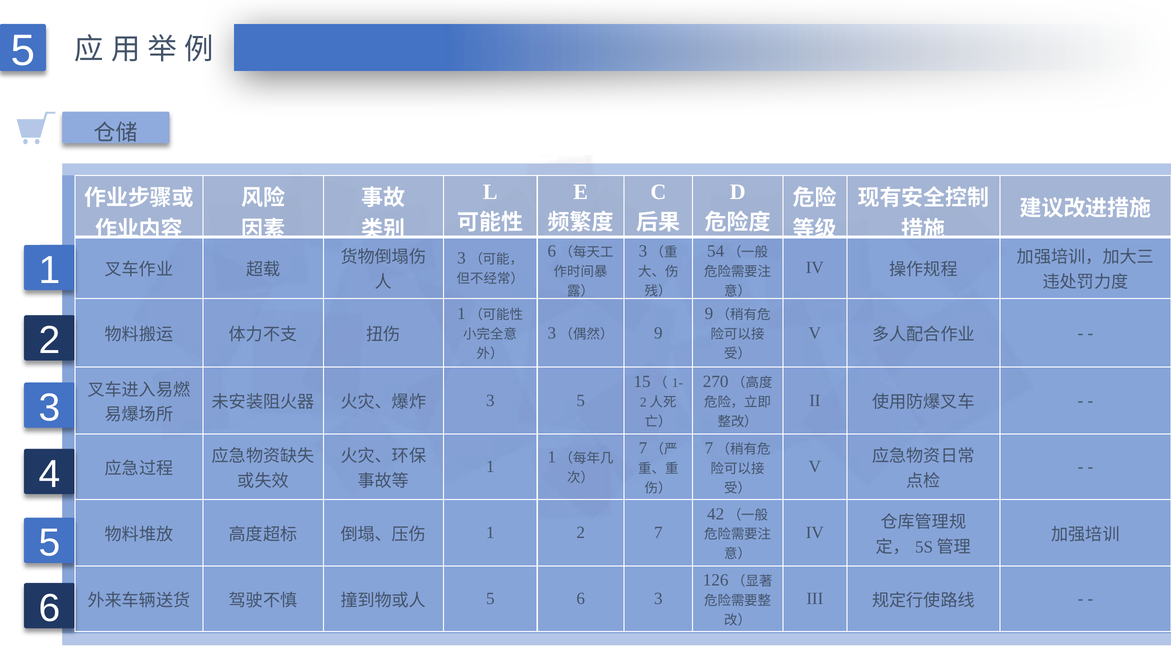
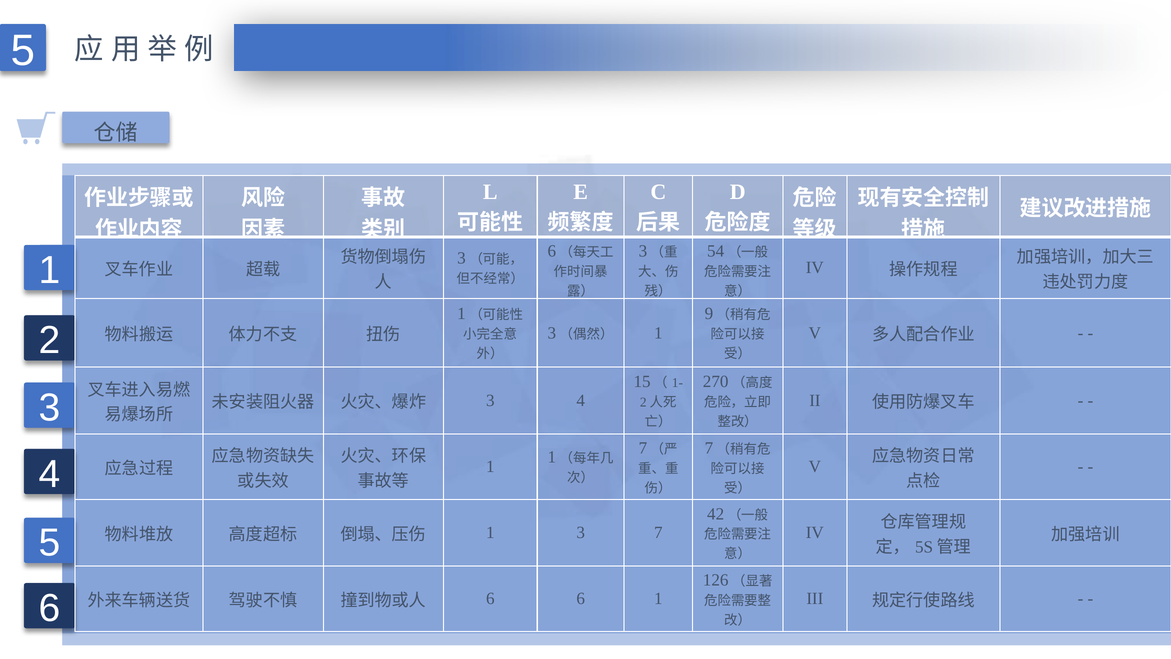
9 at (658, 333): 9 -> 1
5 at (581, 400): 5 -> 4
2 at (581, 533): 2 -> 3
5 at (490, 598): 5 -> 6
3 at (658, 598): 3 -> 1
